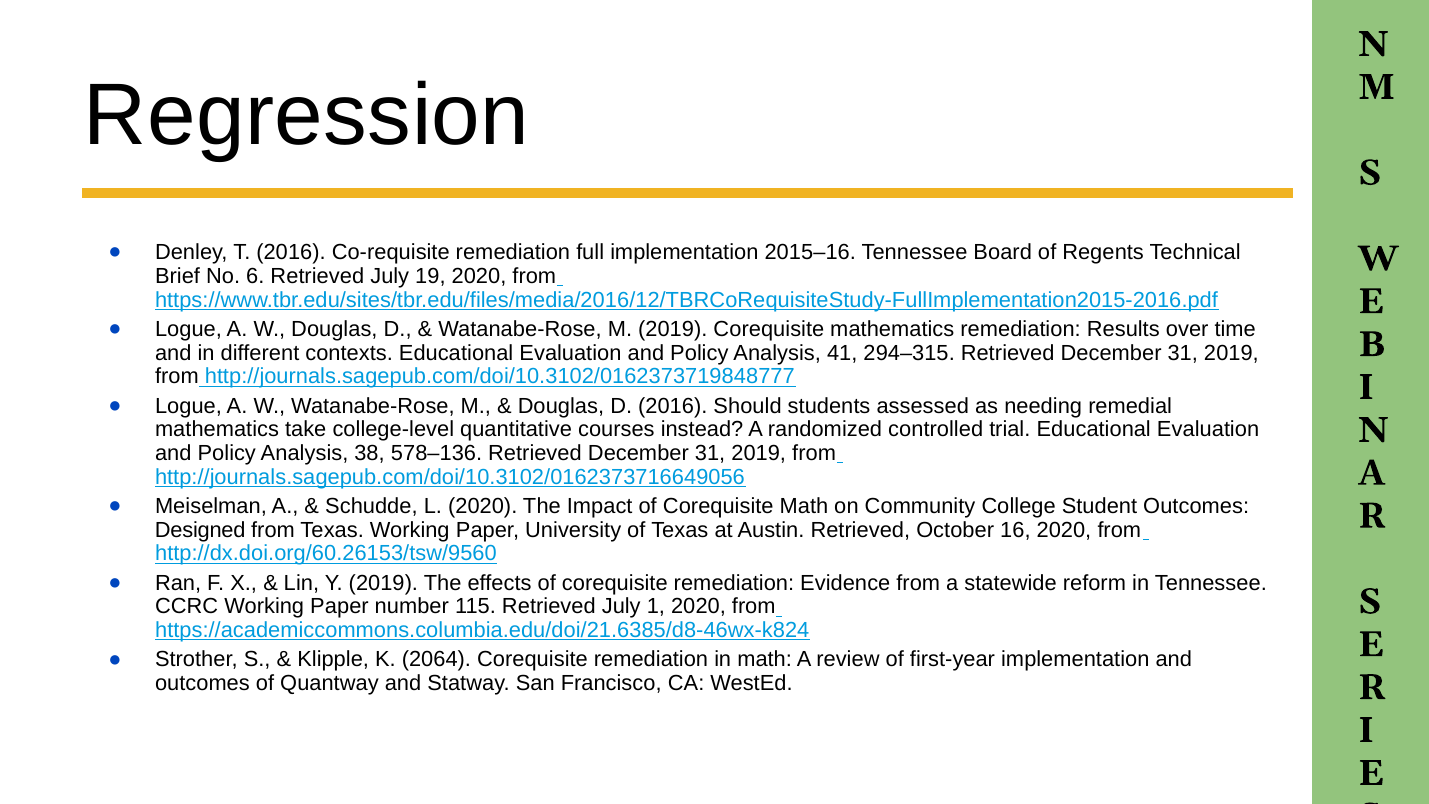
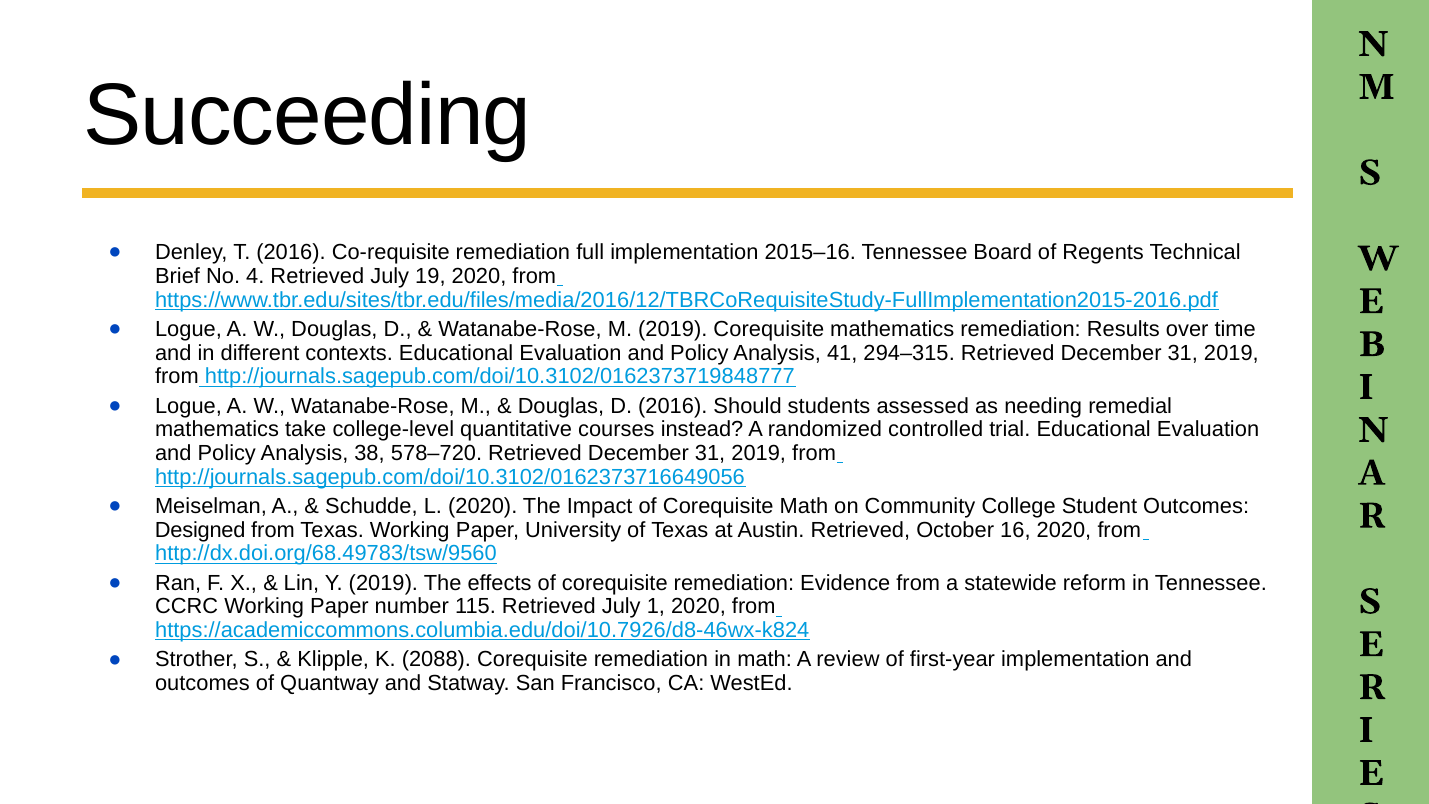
Regression: Regression -> Succeeding
6: 6 -> 4
578–136: 578–136 -> 578–720
http://dx.doi.org/60.26153/tsw/9560: http://dx.doi.org/60.26153/tsw/9560 -> http://dx.doi.org/68.49783/tsw/9560
https://academiccommons.columbia.edu/doi/21.6385/d8-46wx-k824: https://academiccommons.columbia.edu/doi/21.6385/d8-46wx-k824 -> https://academiccommons.columbia.edu/doi/10.7926/d8-46wx-k824
2064: 2064 -> 2088
